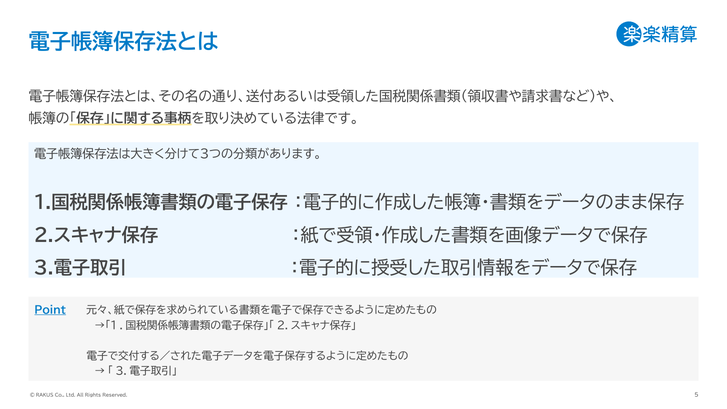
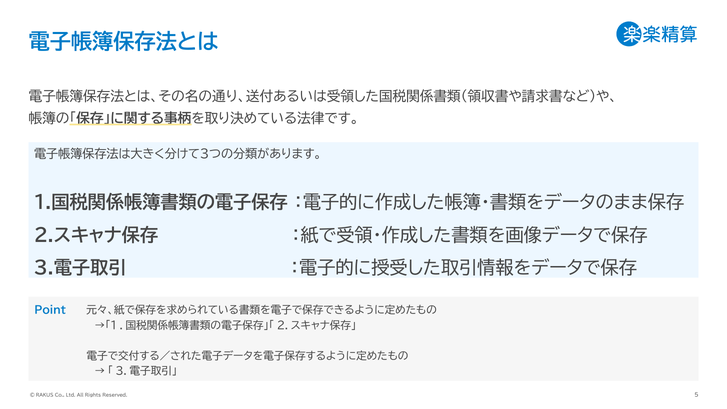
Point underline: present -> none
